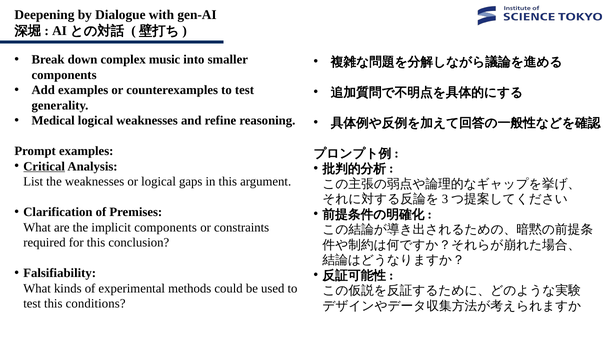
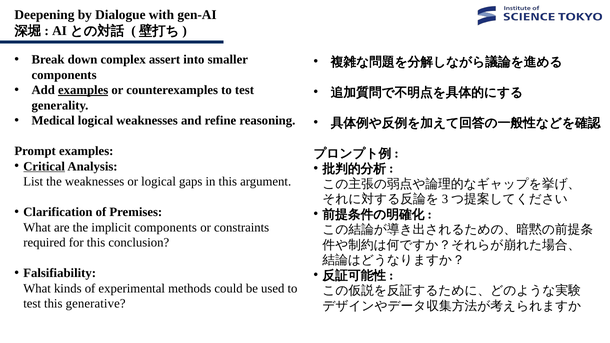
music: music -> assert
examples at (83, 90) underline: none -> present
conditions: conditions -> generative
